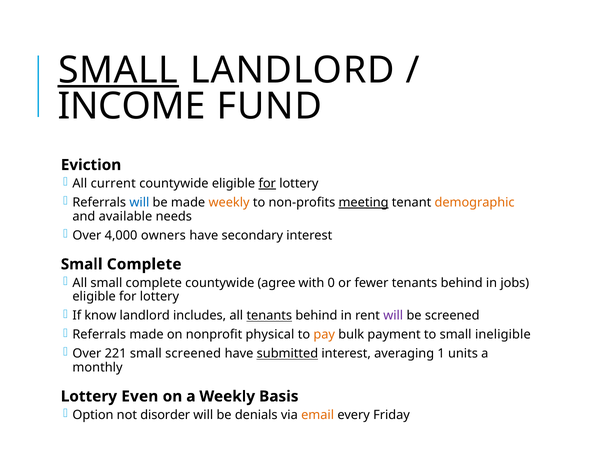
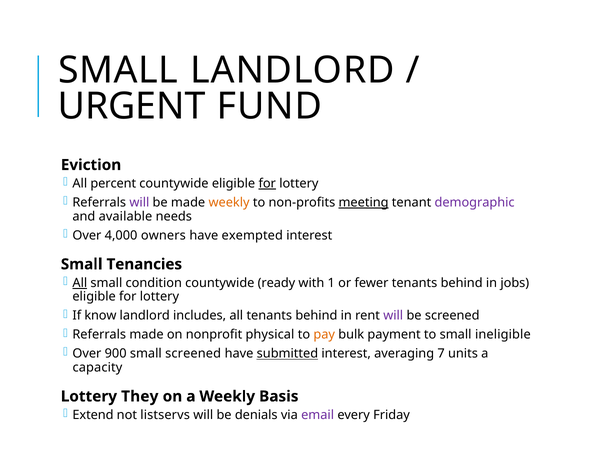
SMALL at (118, 70) underline: present -> none
INCOME: INCOME -> URGENT
current: current -> percent
will at (139, 202) colour: blue -> purple
demographic colour: orange -> purple
secondary: secondary -> exempted
Complete at (144, 264): Complete -> Tenancies
All at (80, 283) underline: none -> present
complete at (154, 283): complete -> condition
agree: agree -> ready
0: 0 -> 1
tenants at (269, 315) underline: present -> none
221: 221 -> 900
1: 1 -> 7
monthly: monthly -> capacity
Even: Even -> They
Option: Option -> Extend
disorder: disorder -> listservs
email colour: orange -> purple
